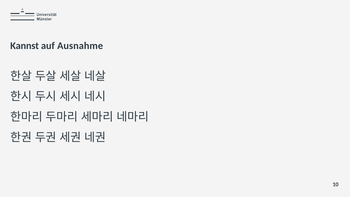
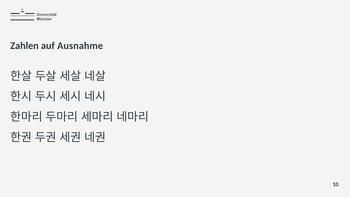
Kannst: Kannst -> Zahlen
